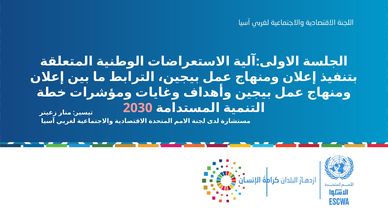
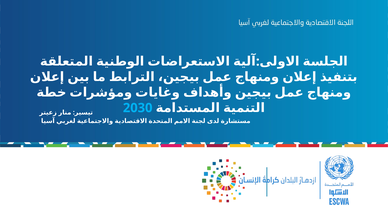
2030 colour: pink -> light blue
